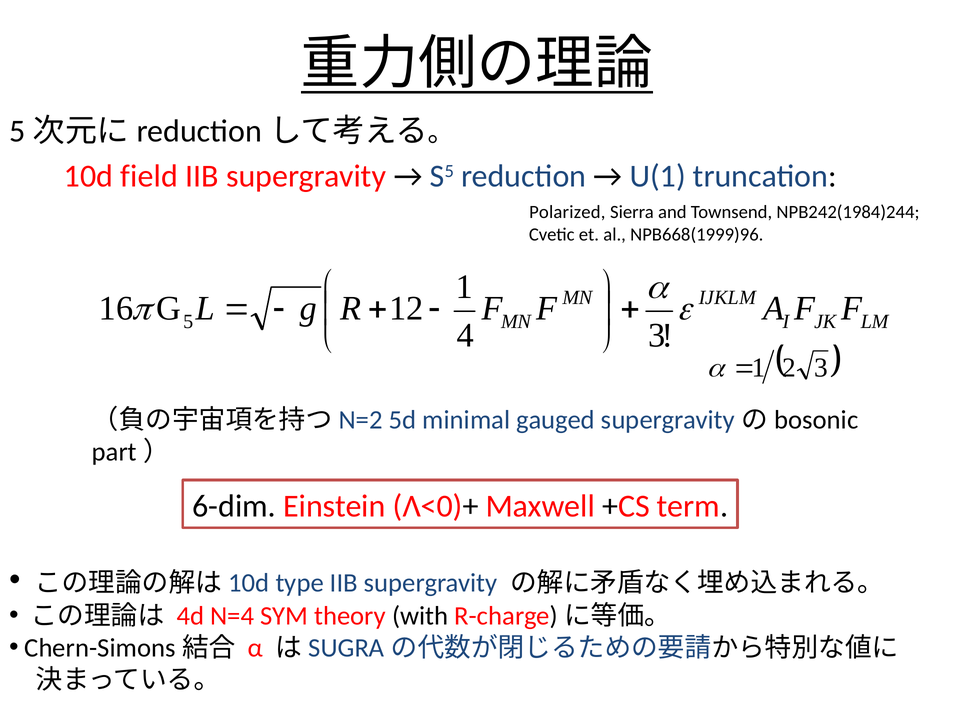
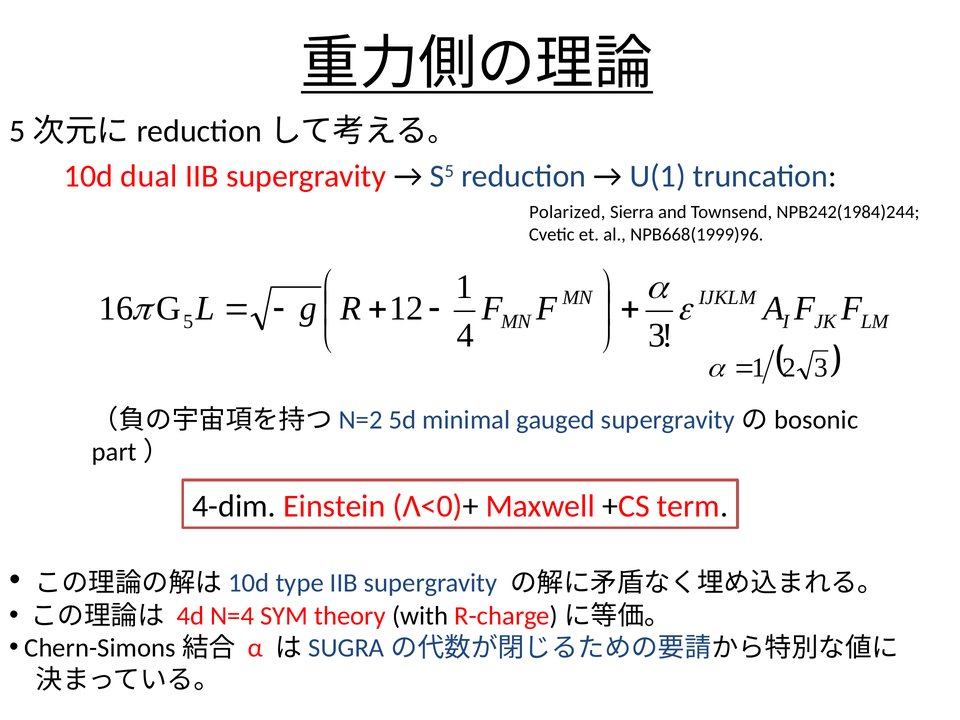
field: field -> dual
6-dim: 6-dim -> 4-dim
